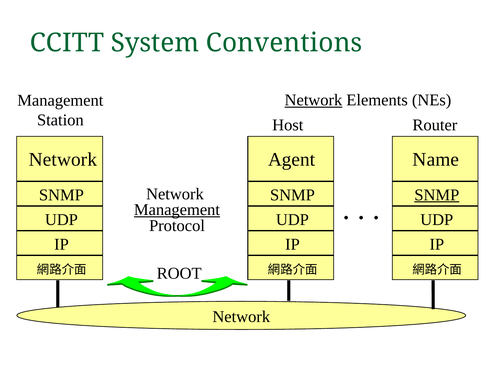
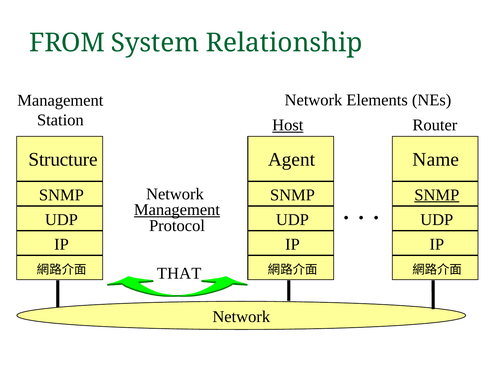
CCITT: CCITT -> FROM
Conventions: Conventions -> Relationship
Network at (313, 100) underline: present -> none
Host underline: none -> present
Network at (63, 160): Network -> Structure
ROOT: ROOT -> THAT
